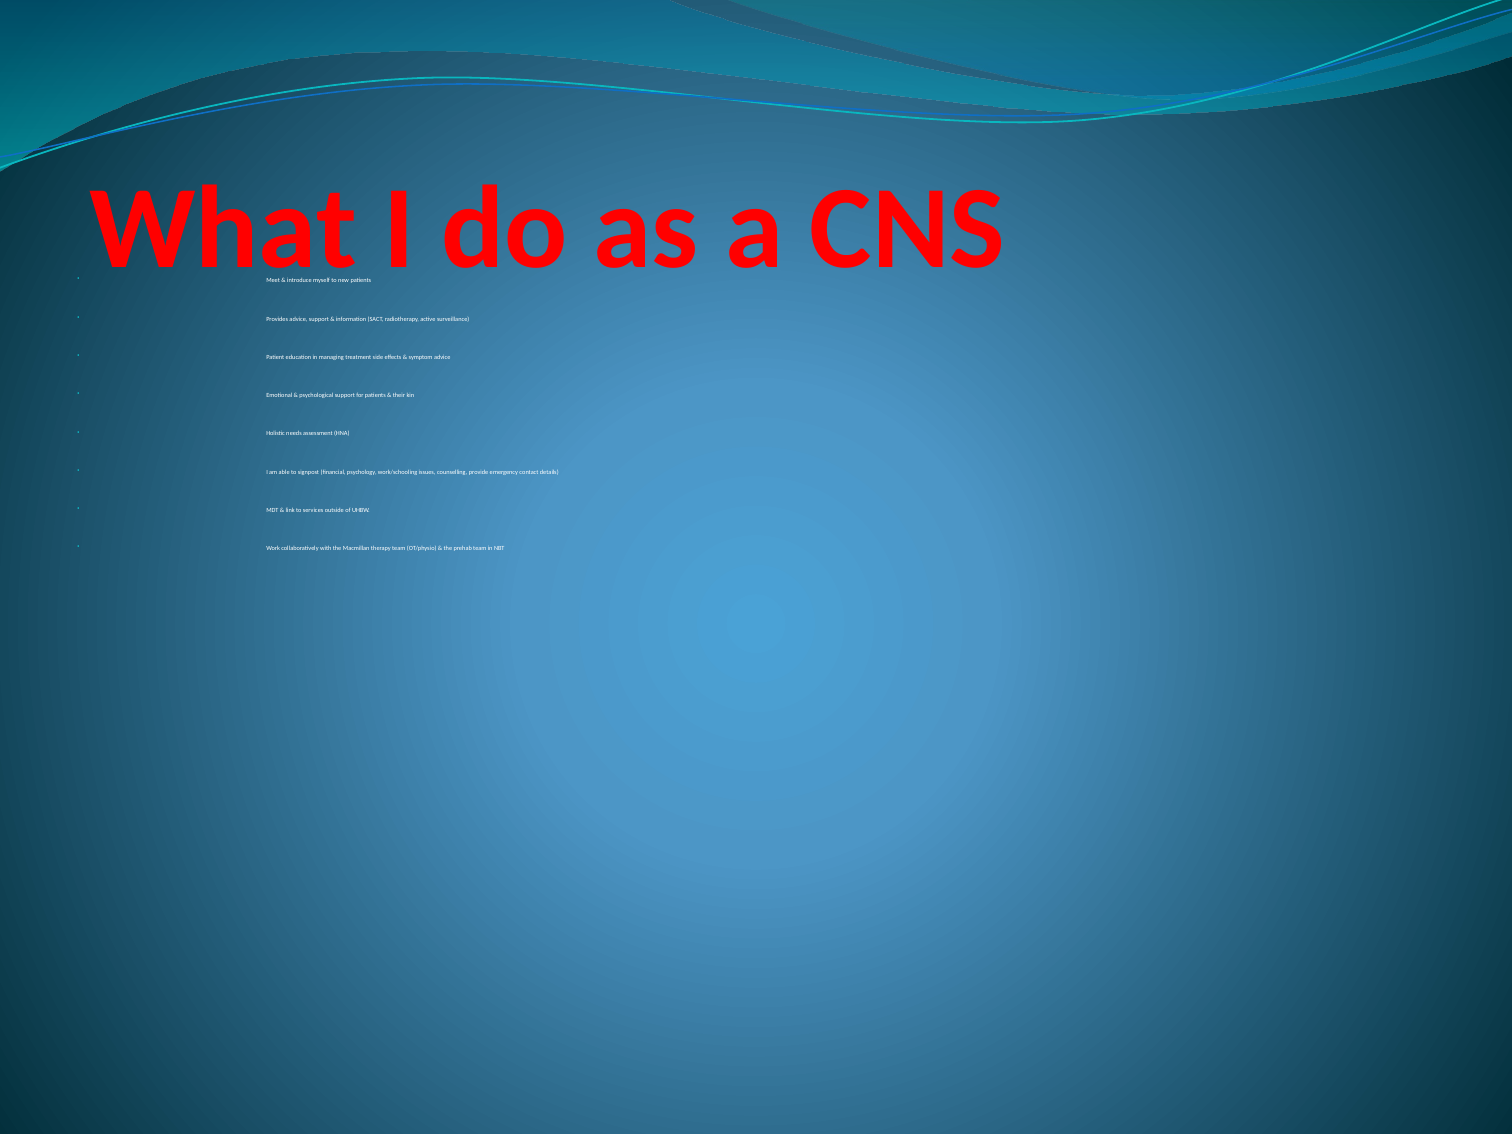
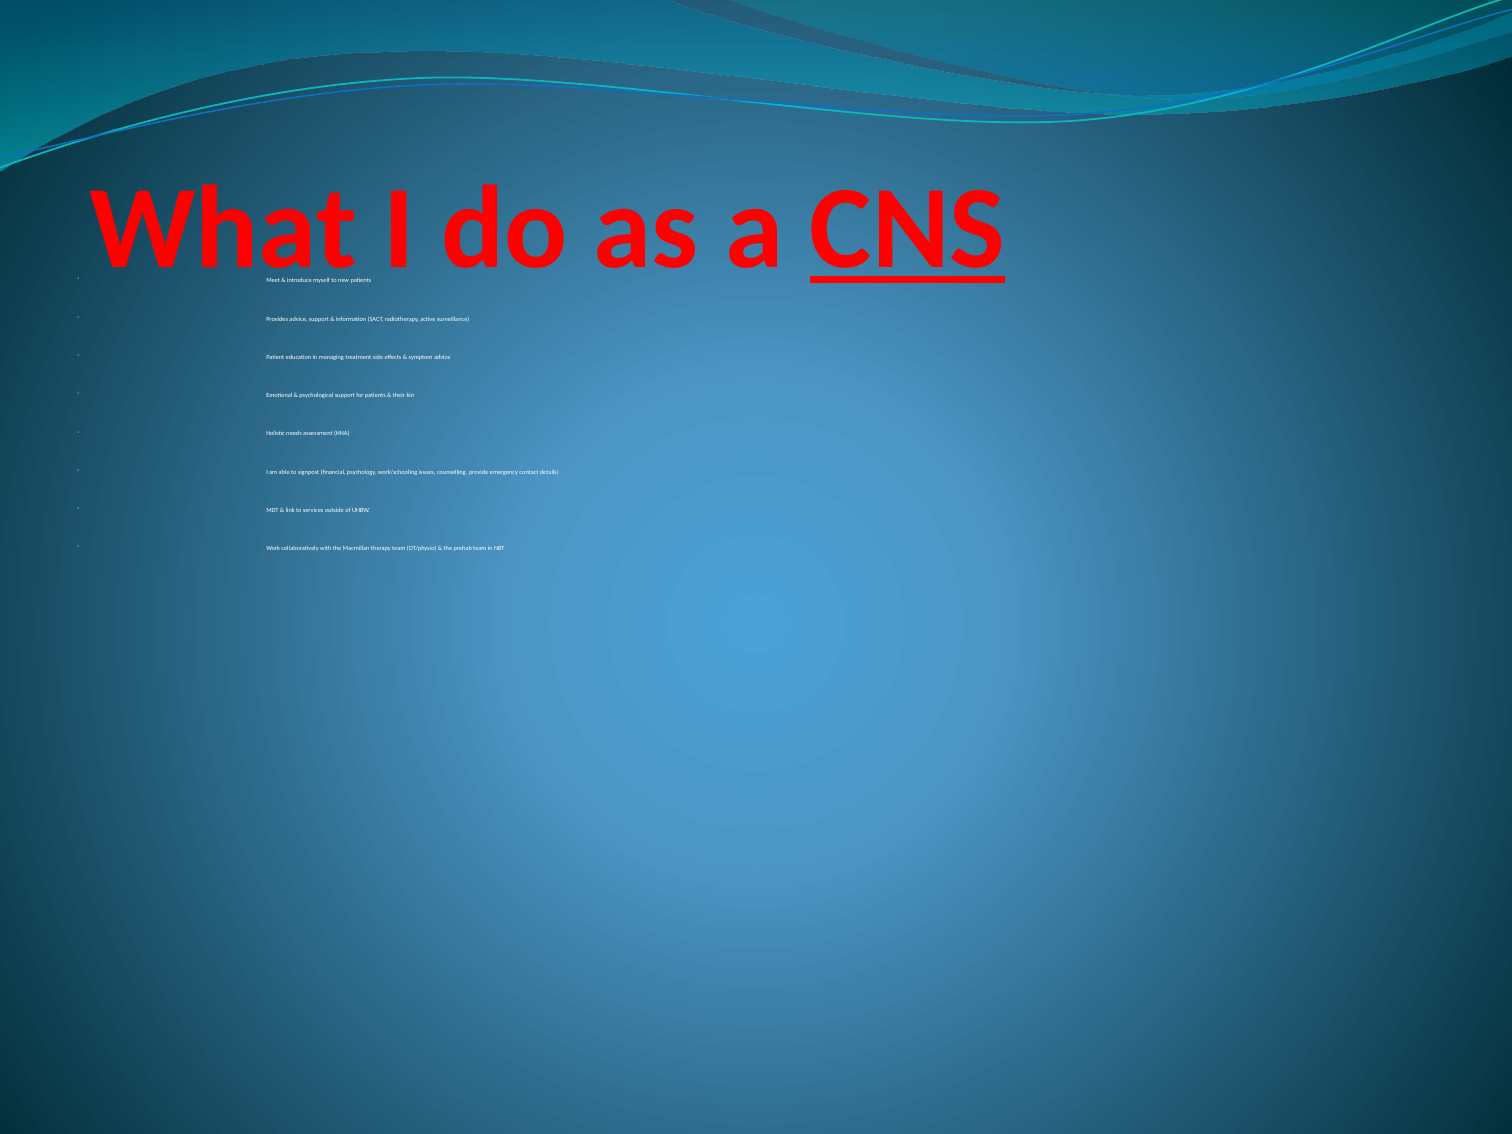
CNS underline: none -> present
